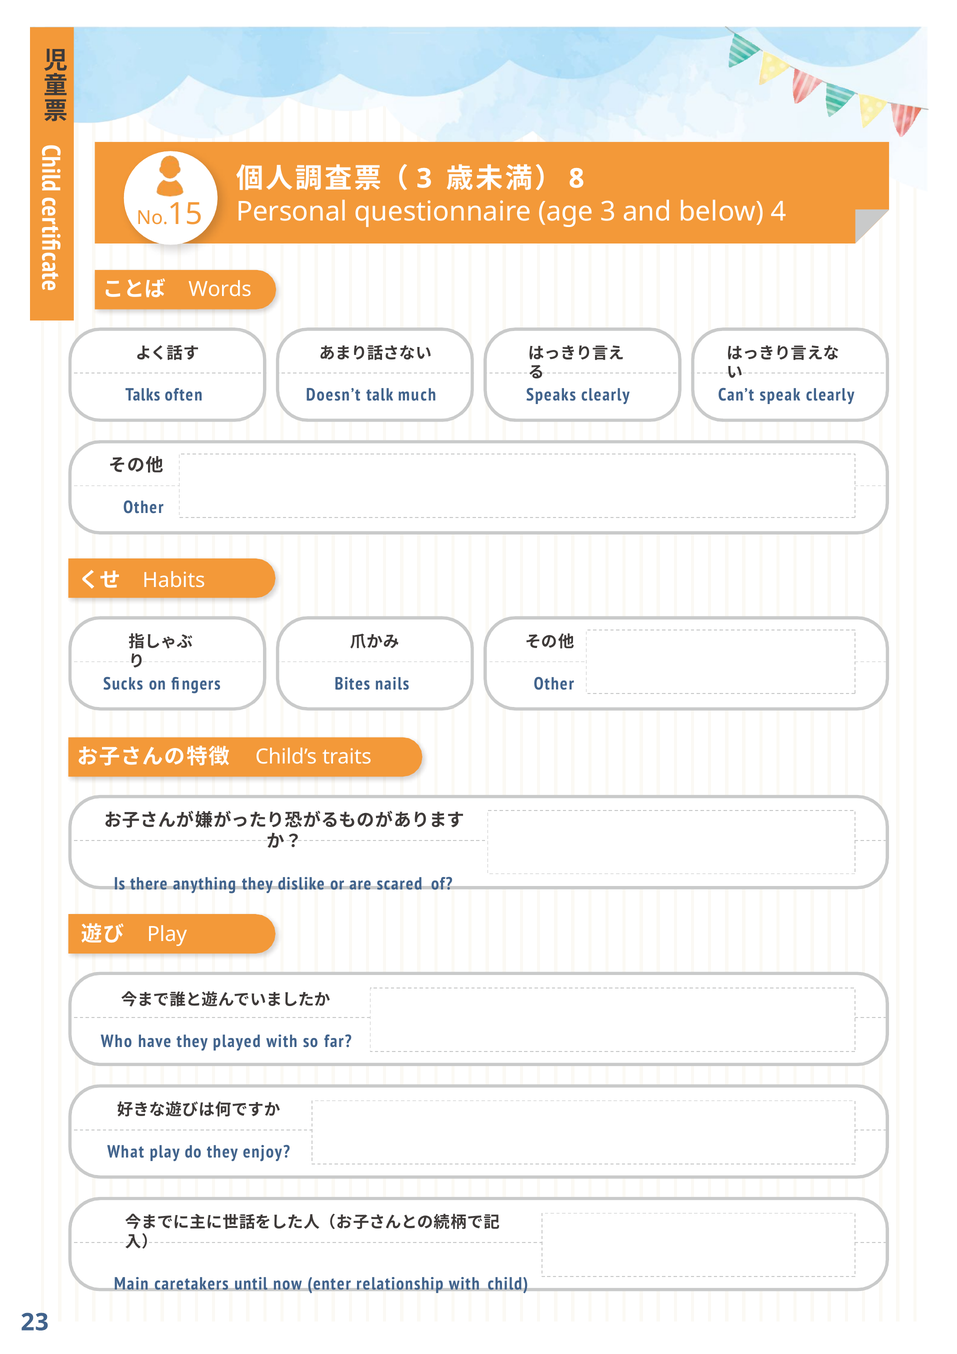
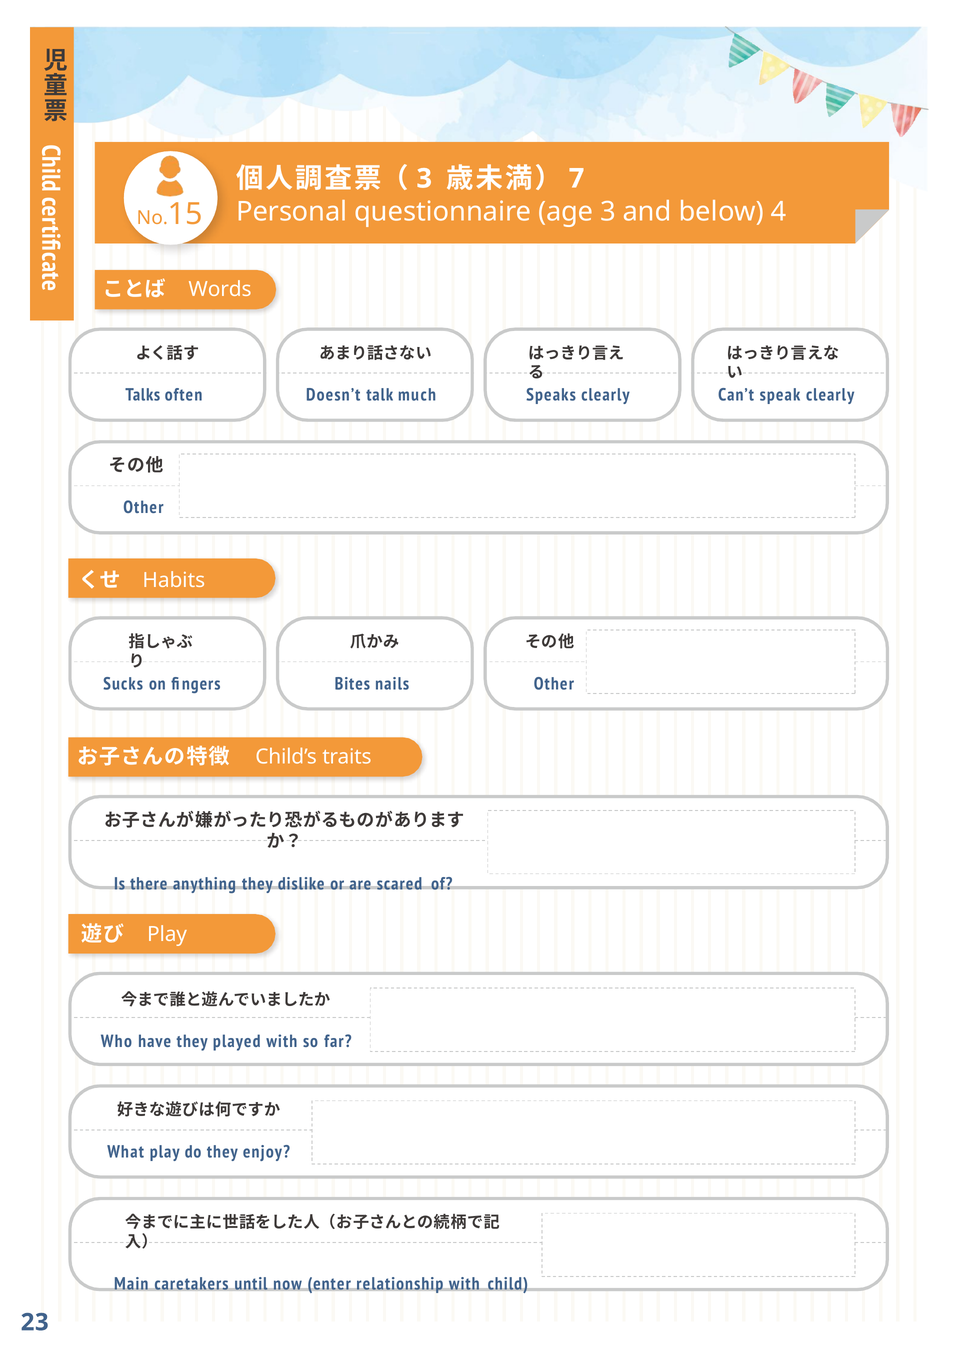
8: 8 -> 7
